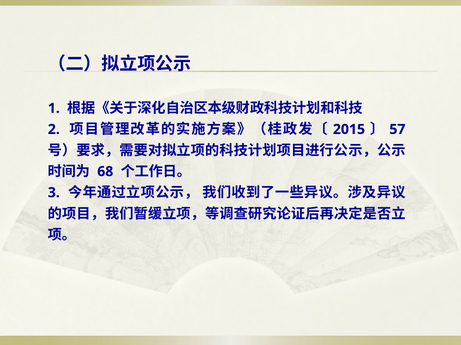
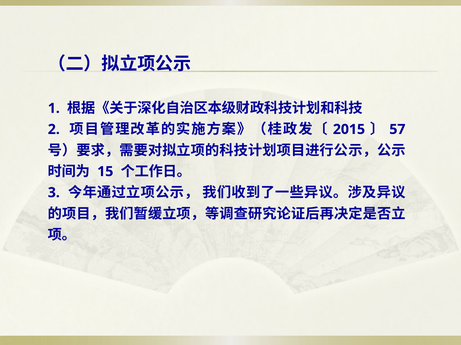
68: 68 -> 15
